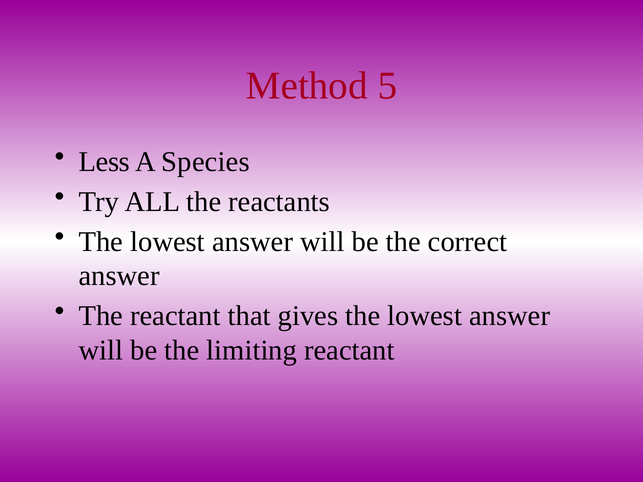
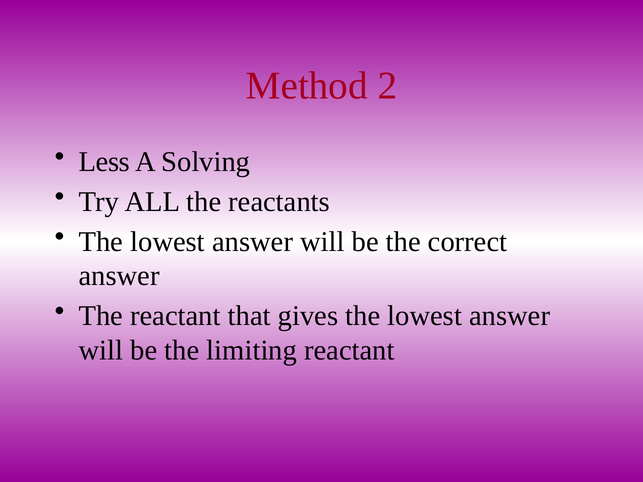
5: 5 -> 2
Species: Species -> Solving
